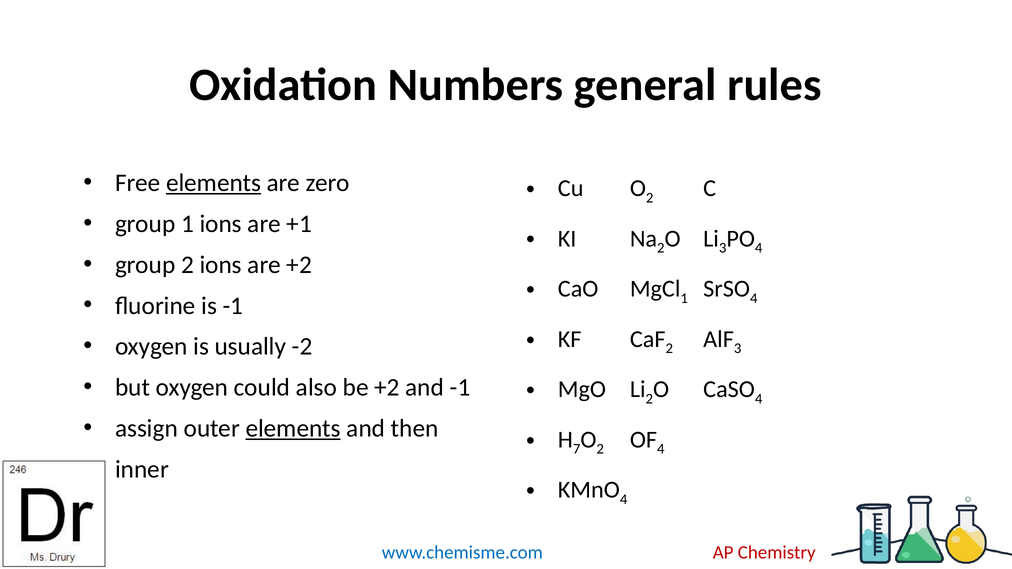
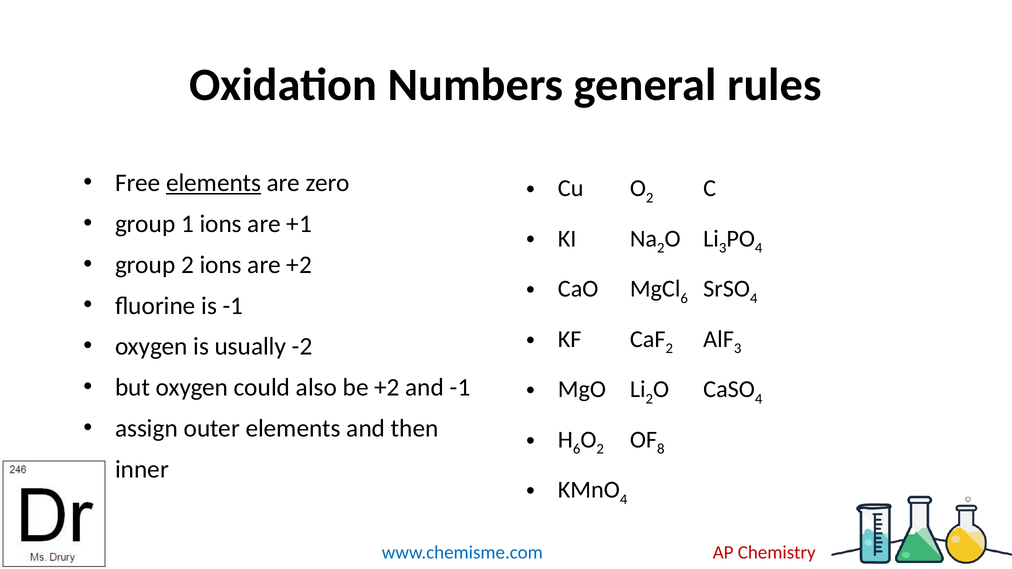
1 at (684, 298): 1 -> 6
elements at (293, 429) underline: present -> none
7 at (577, 449): 7 -> 6
4 at (661, 449): 4 -> 8
